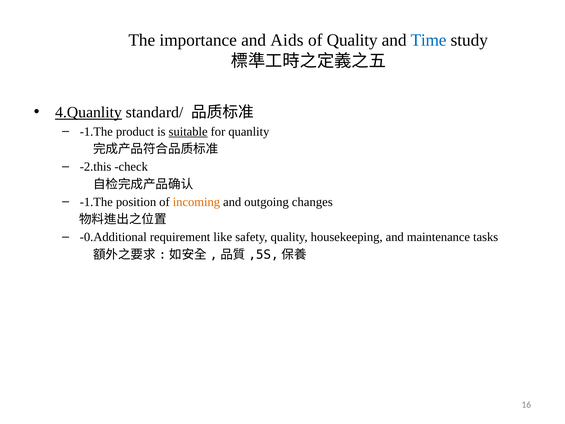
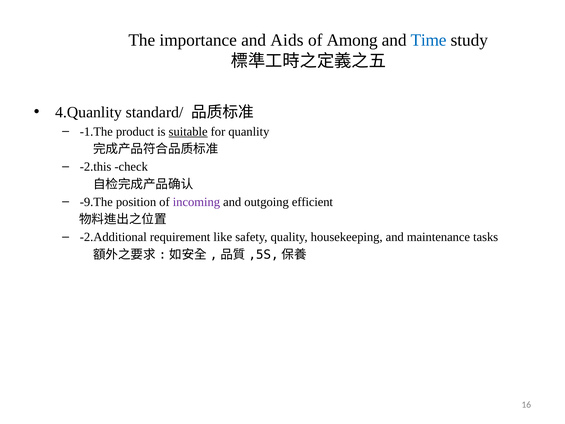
of Quality: Quality -> Among
4.Quanlity underline: present -> none
-1.The at (96, 202): -1.The -> -9.The
incoming colour: orange -> purple
changes: changes -> efficient
-0.Additional: -0.Additional -> -2.Additional
